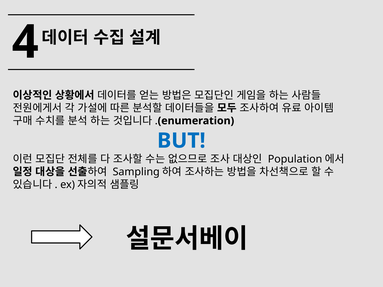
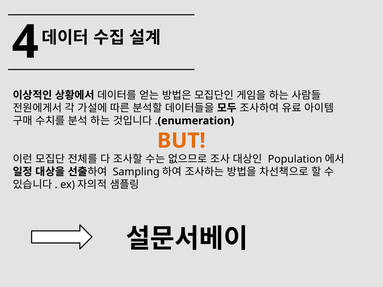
BUT colour: blue -> orange
